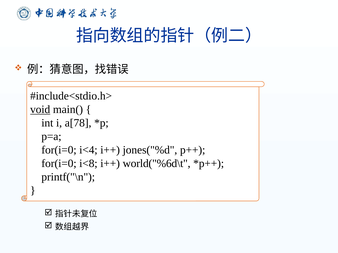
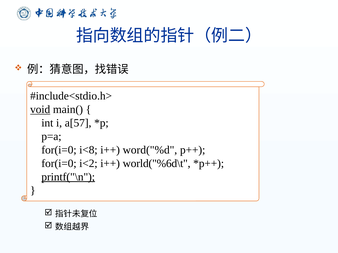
a[78: a[78 -> a[57
i<4: i<4 -> i<8
jones("%d: jones("%d -> word("%d
i<8: i<8 -> i<2
printf("\n underline: none -> present
